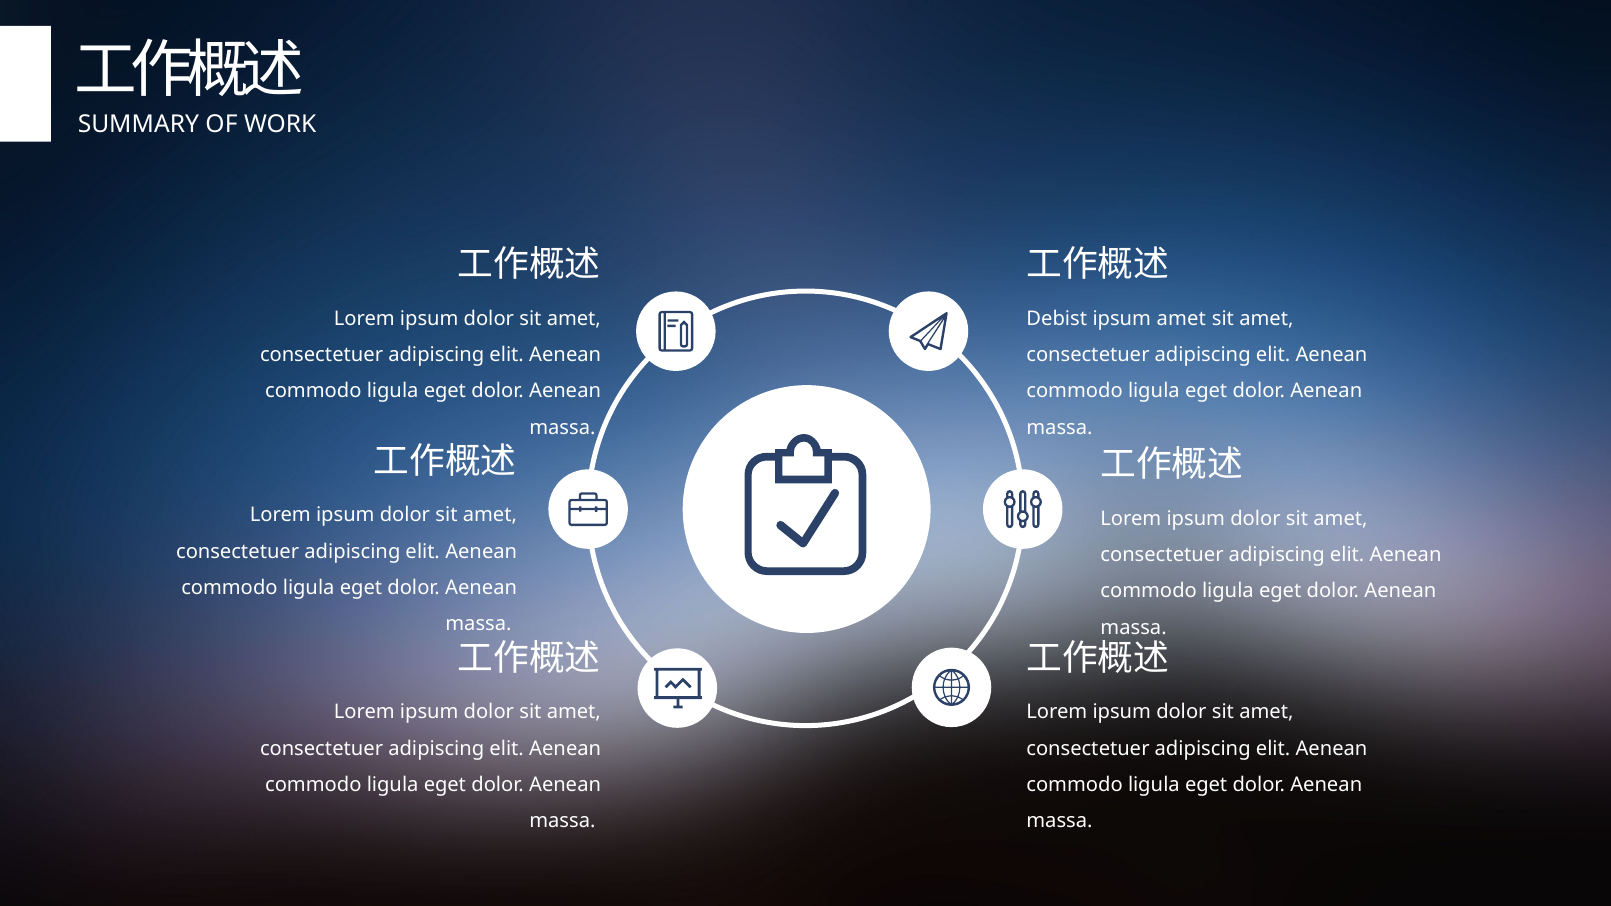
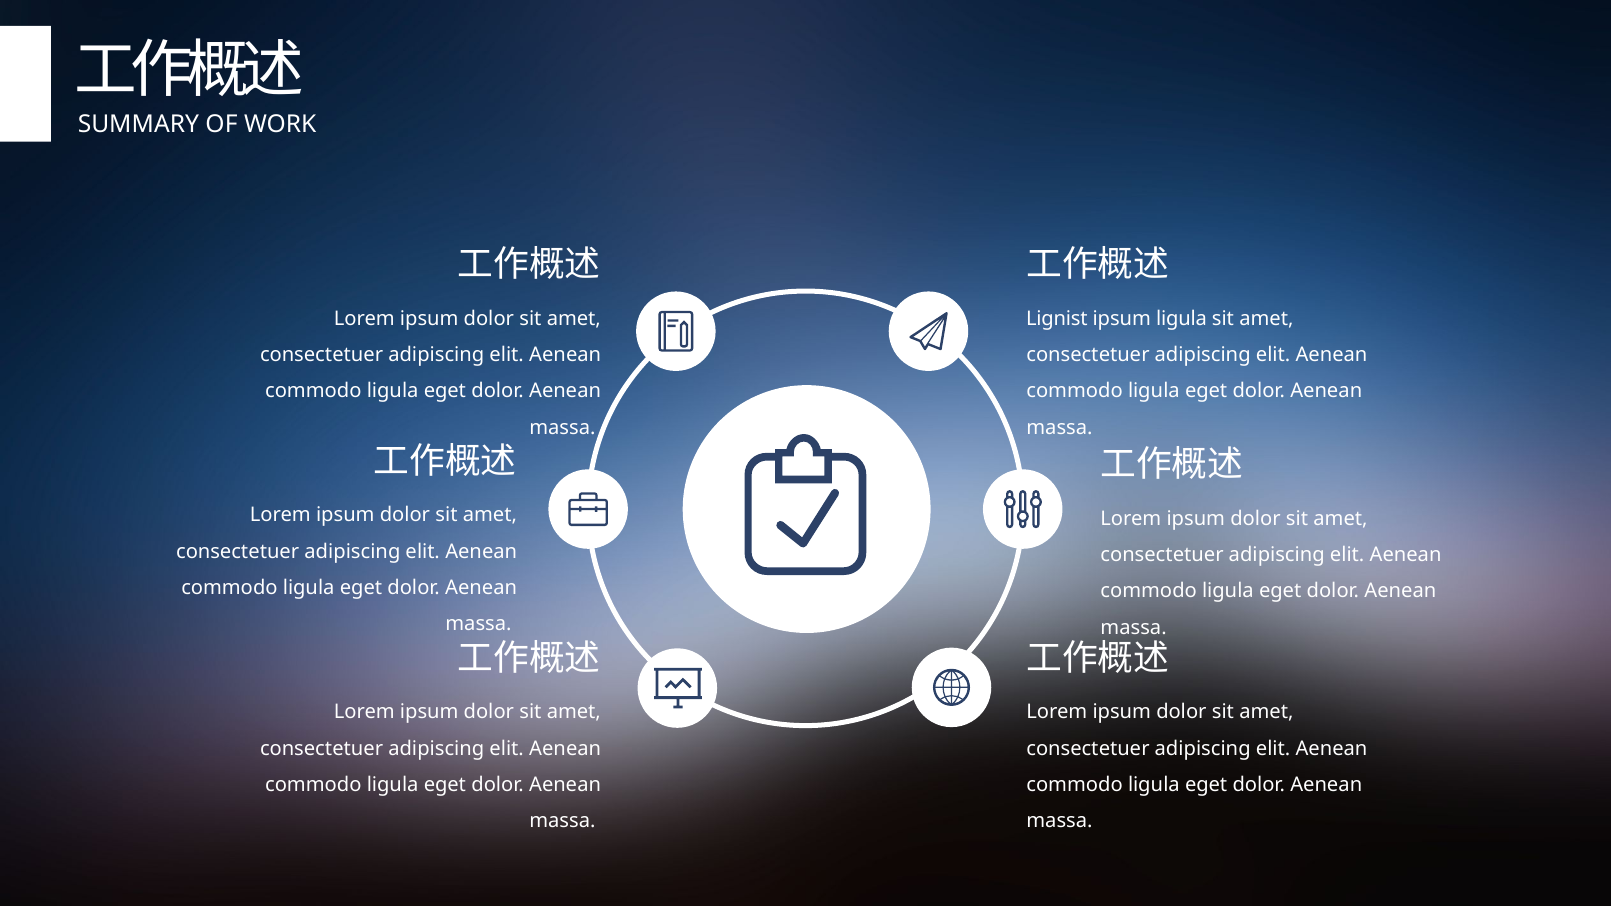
Debist: Debist -> Lignist
ipsum amet: amet -> ligula
